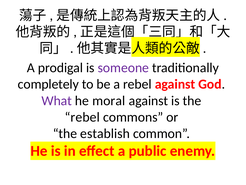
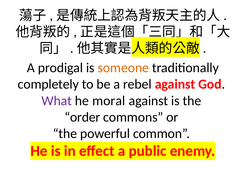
someone colour: purple -> orange
rebel at (82, 117): rebel -> order
establish: establish -> powerful
